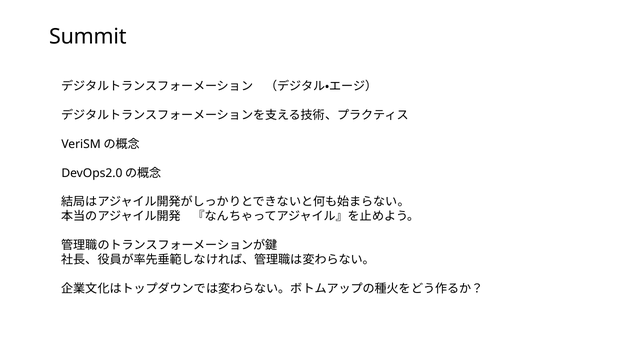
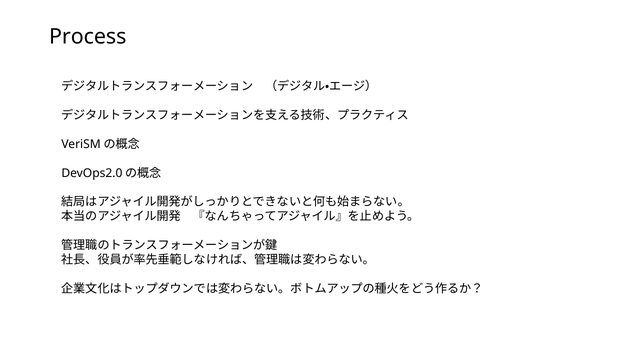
Summit: Summit -> Process
